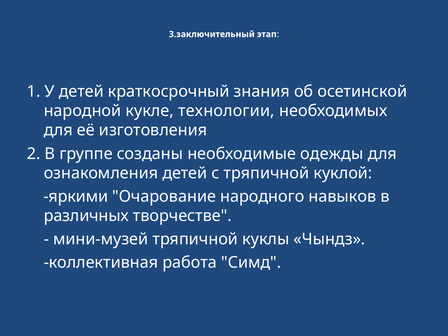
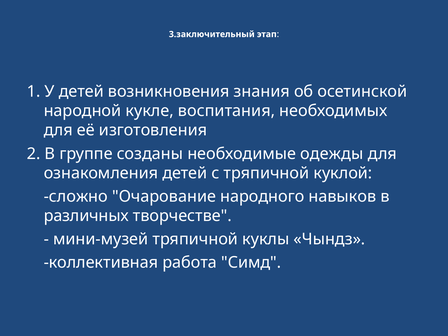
краткосрочный: краткосрочный -> возникновения
технологии: технологии -> воспитания
яркими: яркими -> сложно
